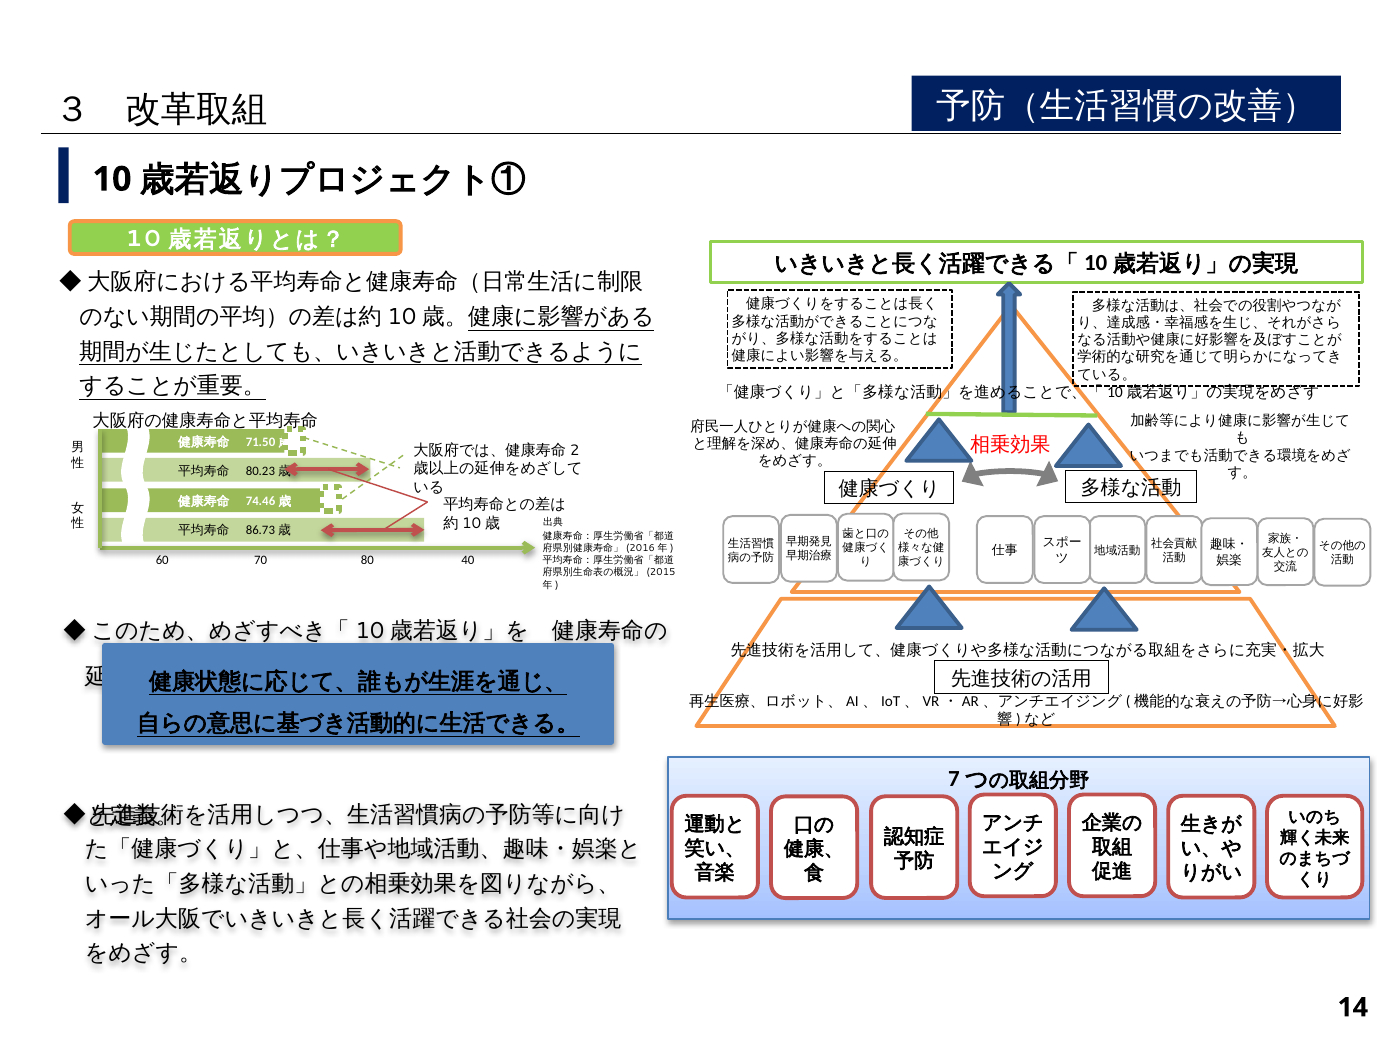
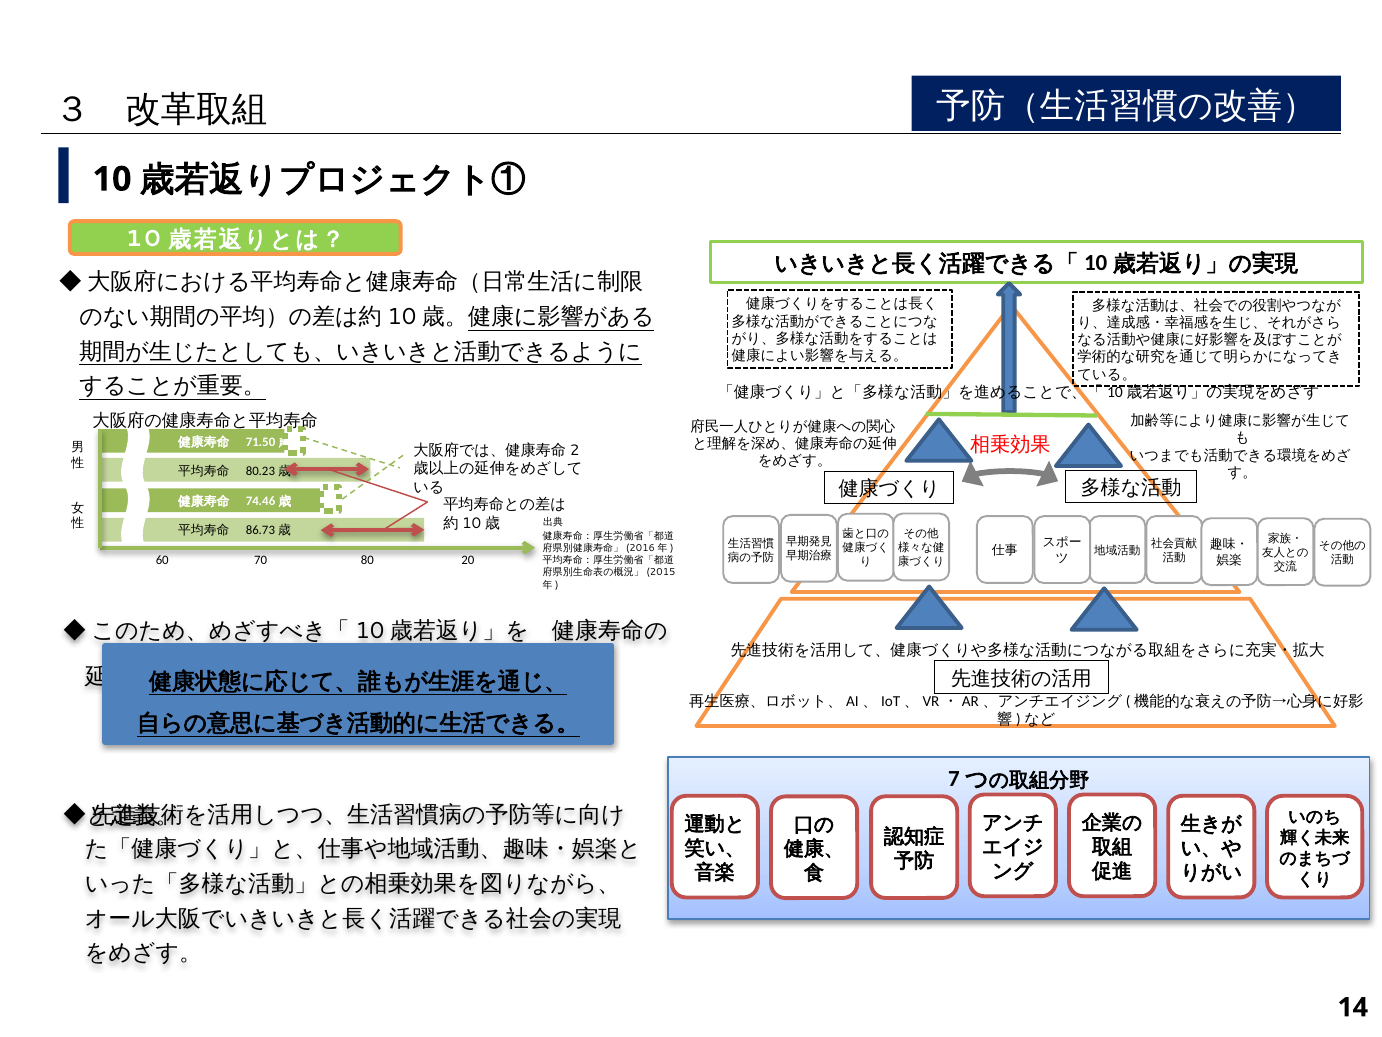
40: 40 -> 20
